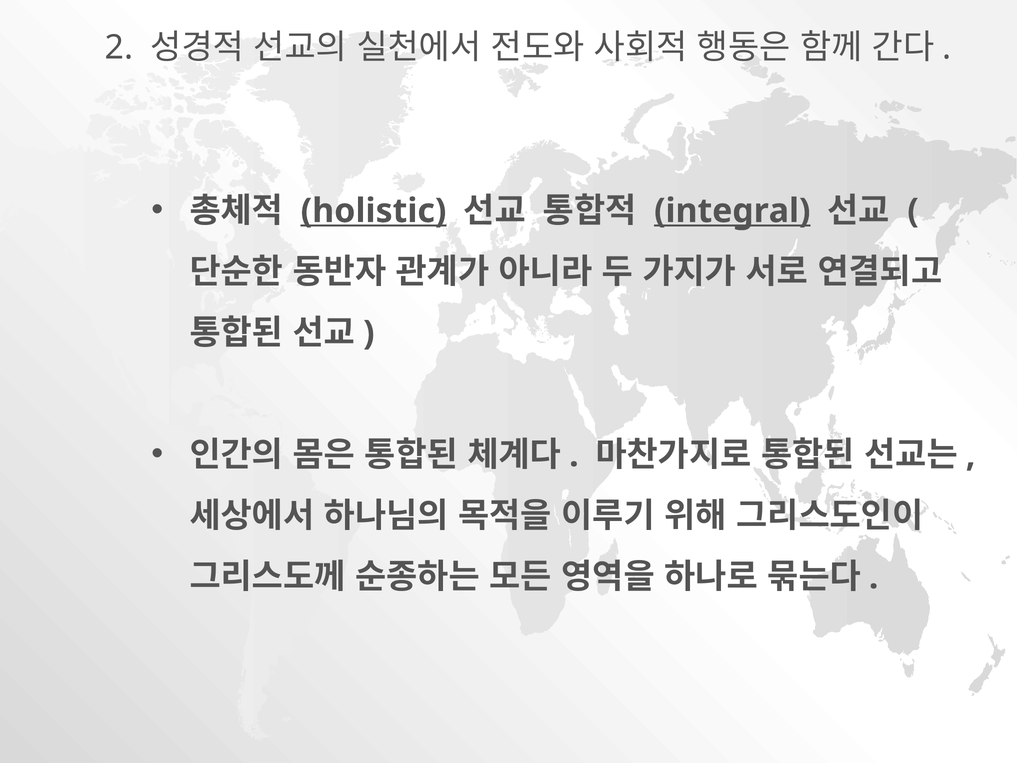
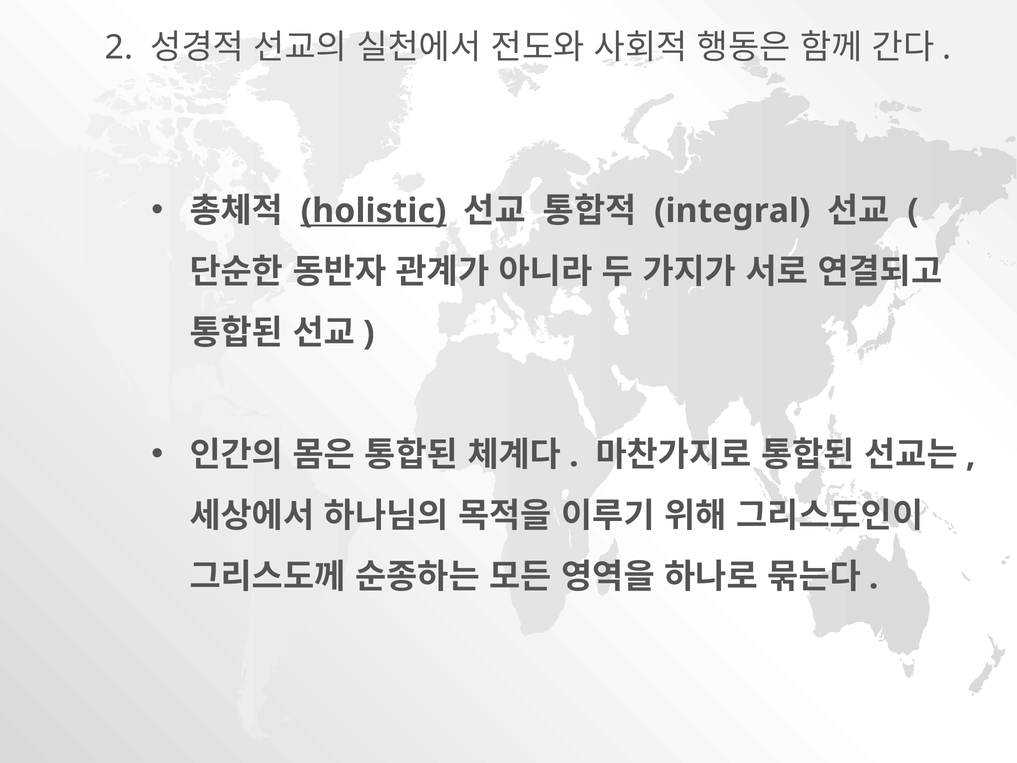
integral underline: present -> none
